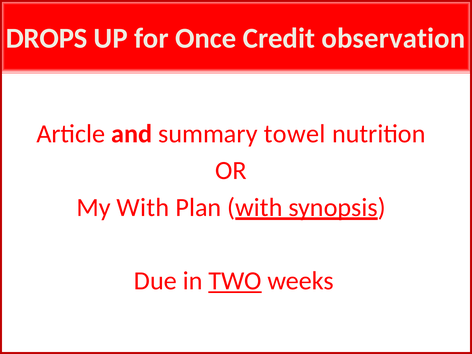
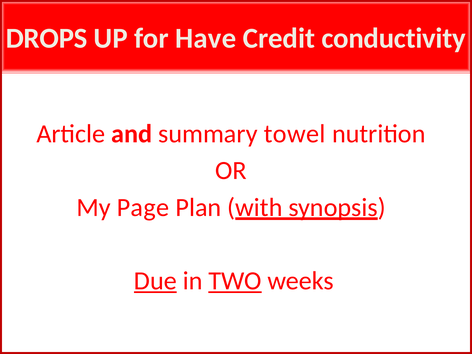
Once: Once -> Have
observation: observation -> conductivity
My With: With -> Page
Due underline: none -> present
